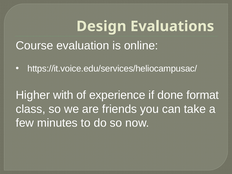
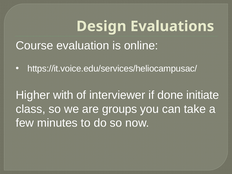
experience: experience -> interviewer
format: format -> initiate
friends: friends -> groups
